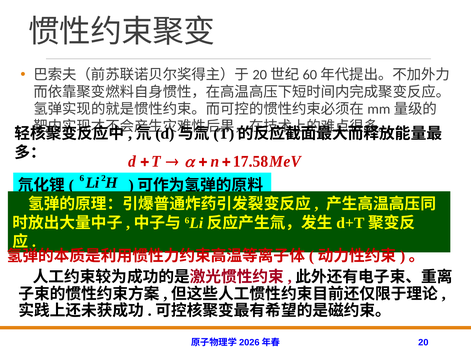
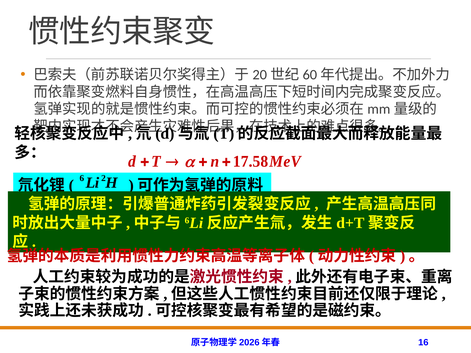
20: 20 -> 16
